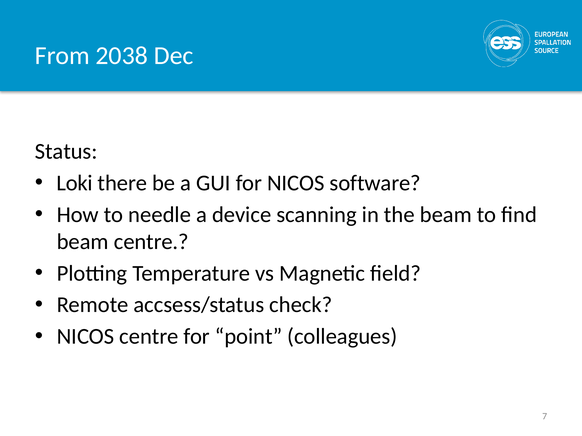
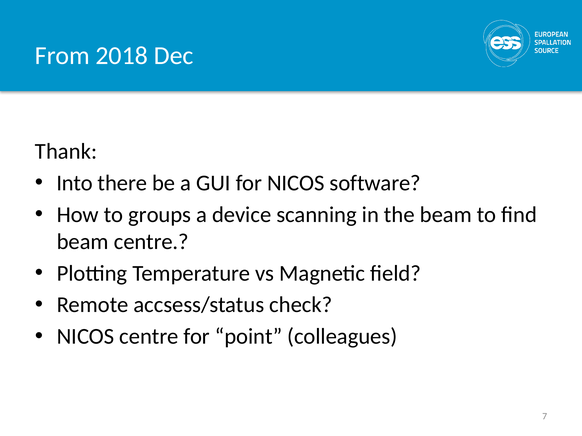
2038: 2038 -> 2018
Status: Status -> Thank
Loki: Loki -> Into
needle: needle -> groups
